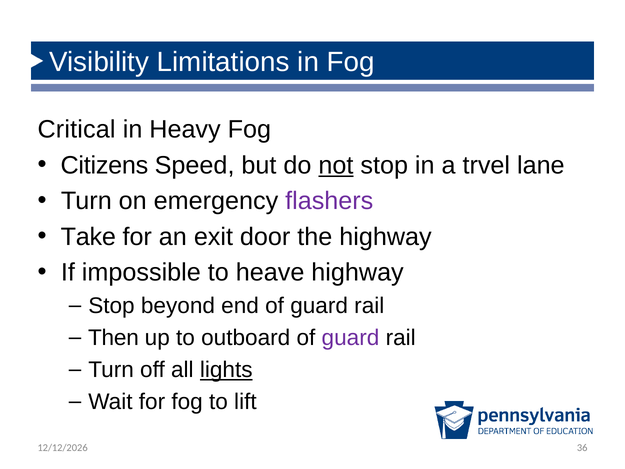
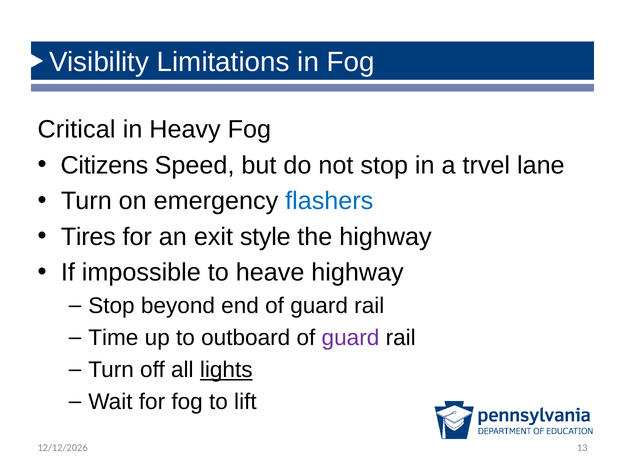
not underline: present -> none
flashers colour: purple -> blue
Take: Take -> Tires
door: door -> style
Then: Then -> Time
36: 36 -> 13
